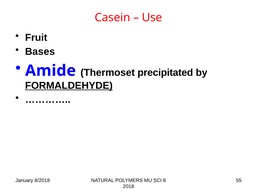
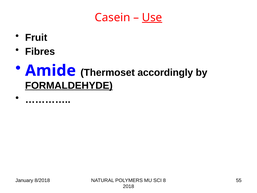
Use underline: none -> present
Bases: Bases -> Fibres
precipitated: precipitated -> accordingly
